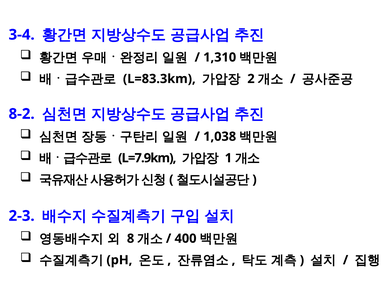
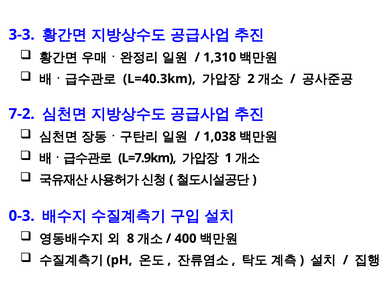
3-4: 3-4 -> 3-3
L=83.3km: L=83.3km -> L=40.3km
8-2: 8-2 -> 7-2
2-3: 2-3 -> 0-3
